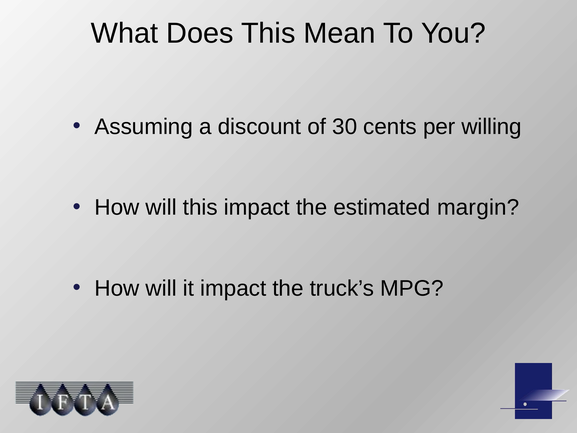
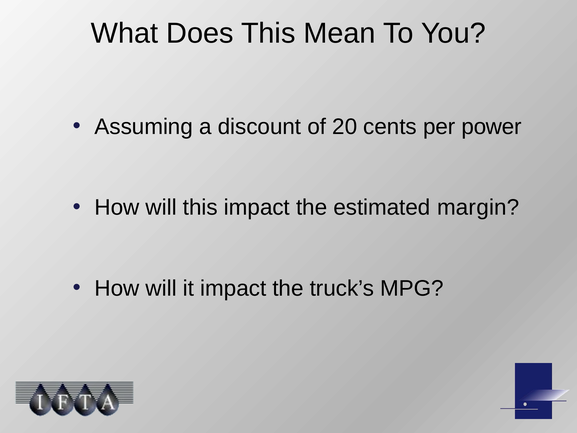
30: 30 -> 20
willing: willing -> power
